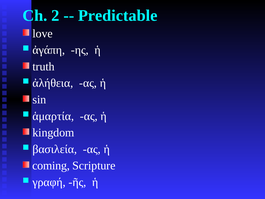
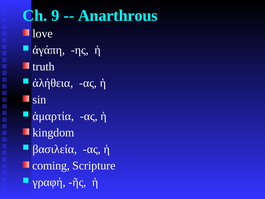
2: 2 -> 9
Predictable: Predictable -> Anarthrous
